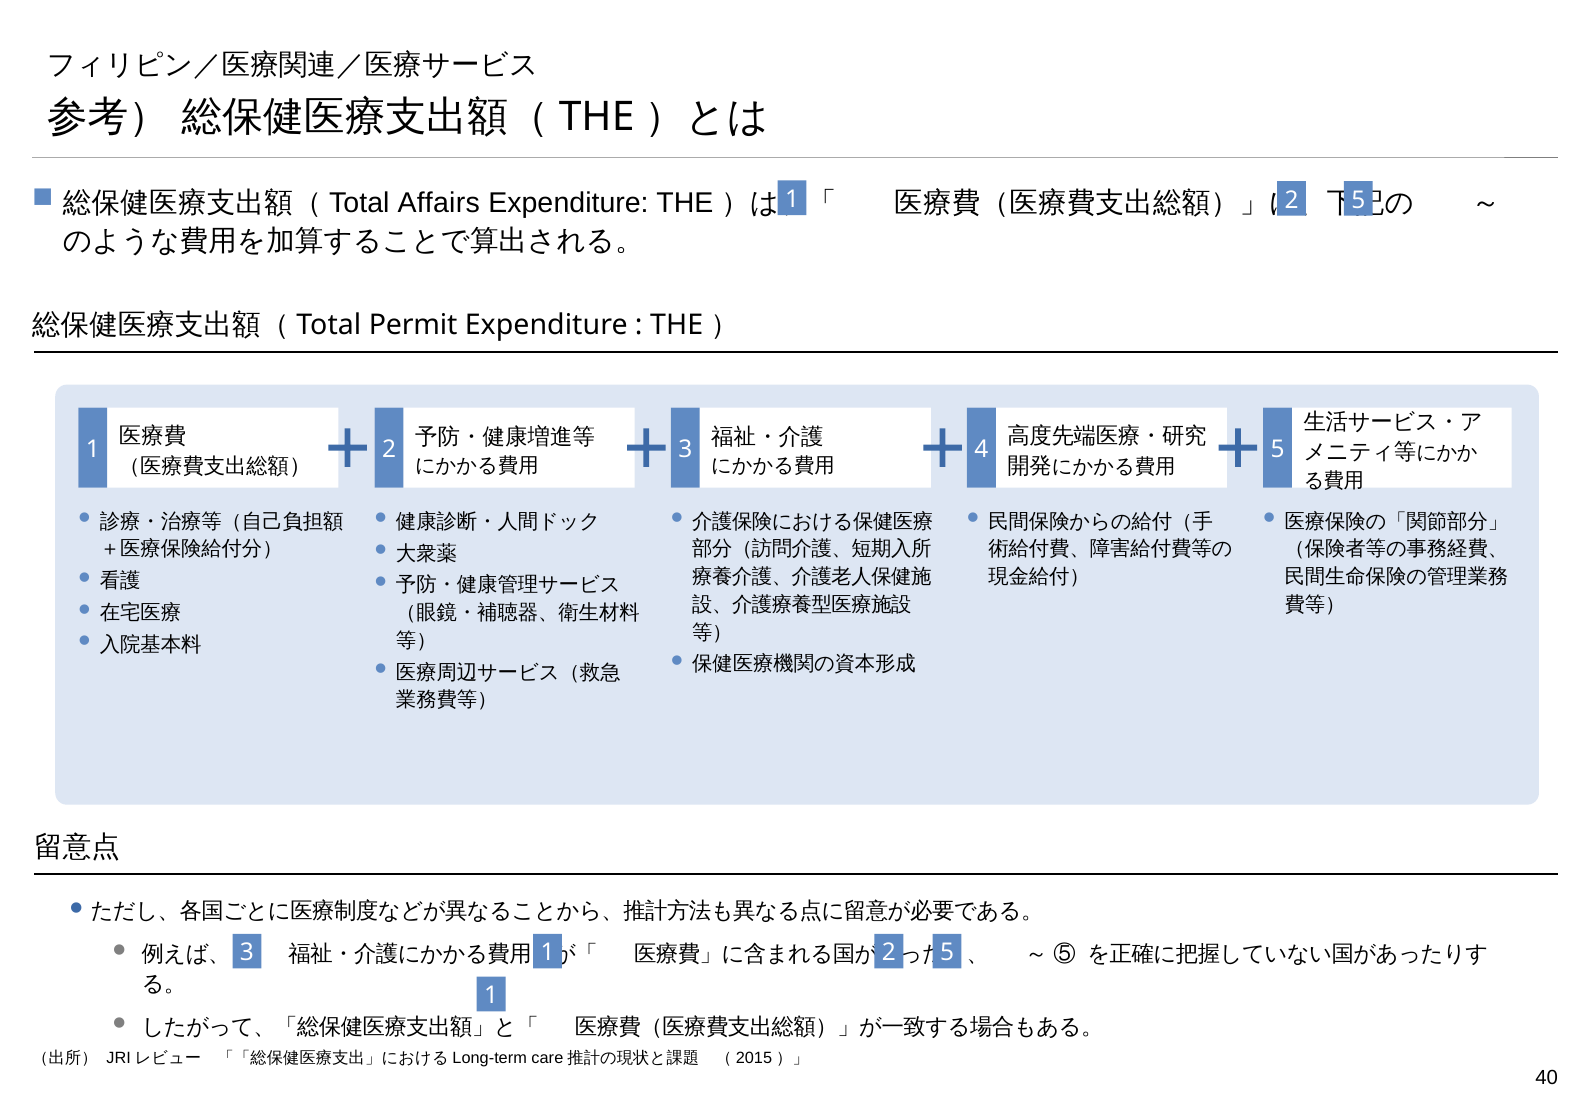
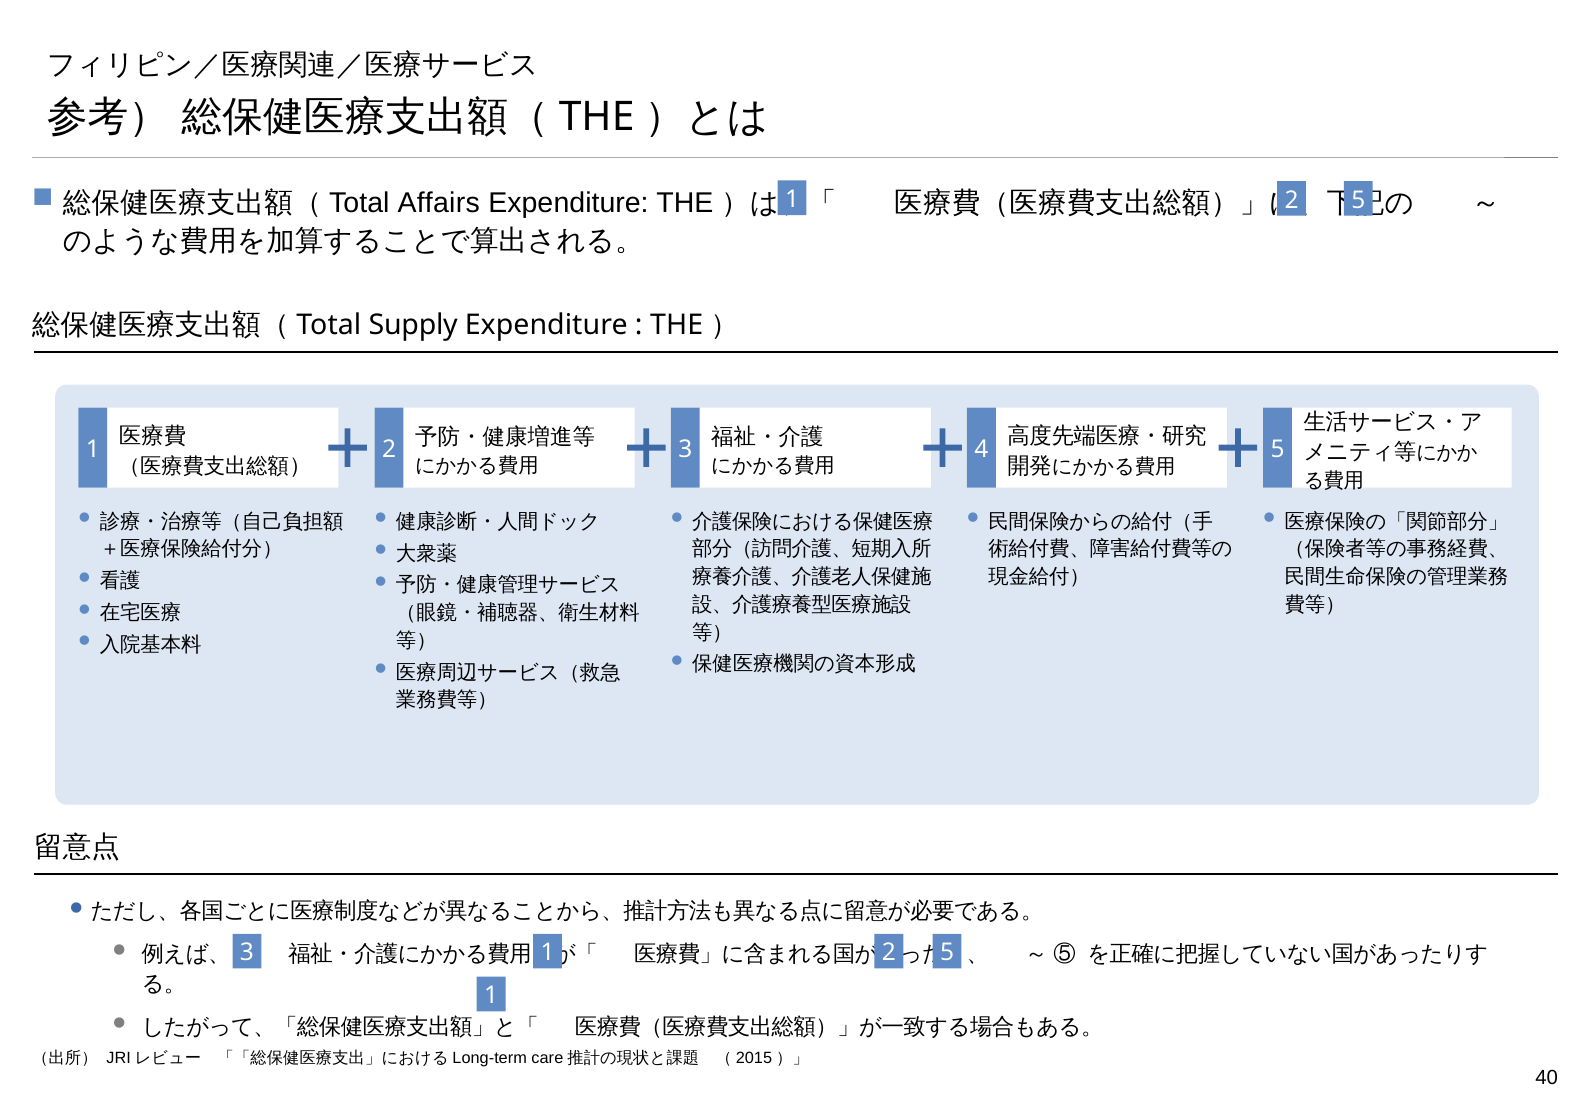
Permit: Permit -> Supply
